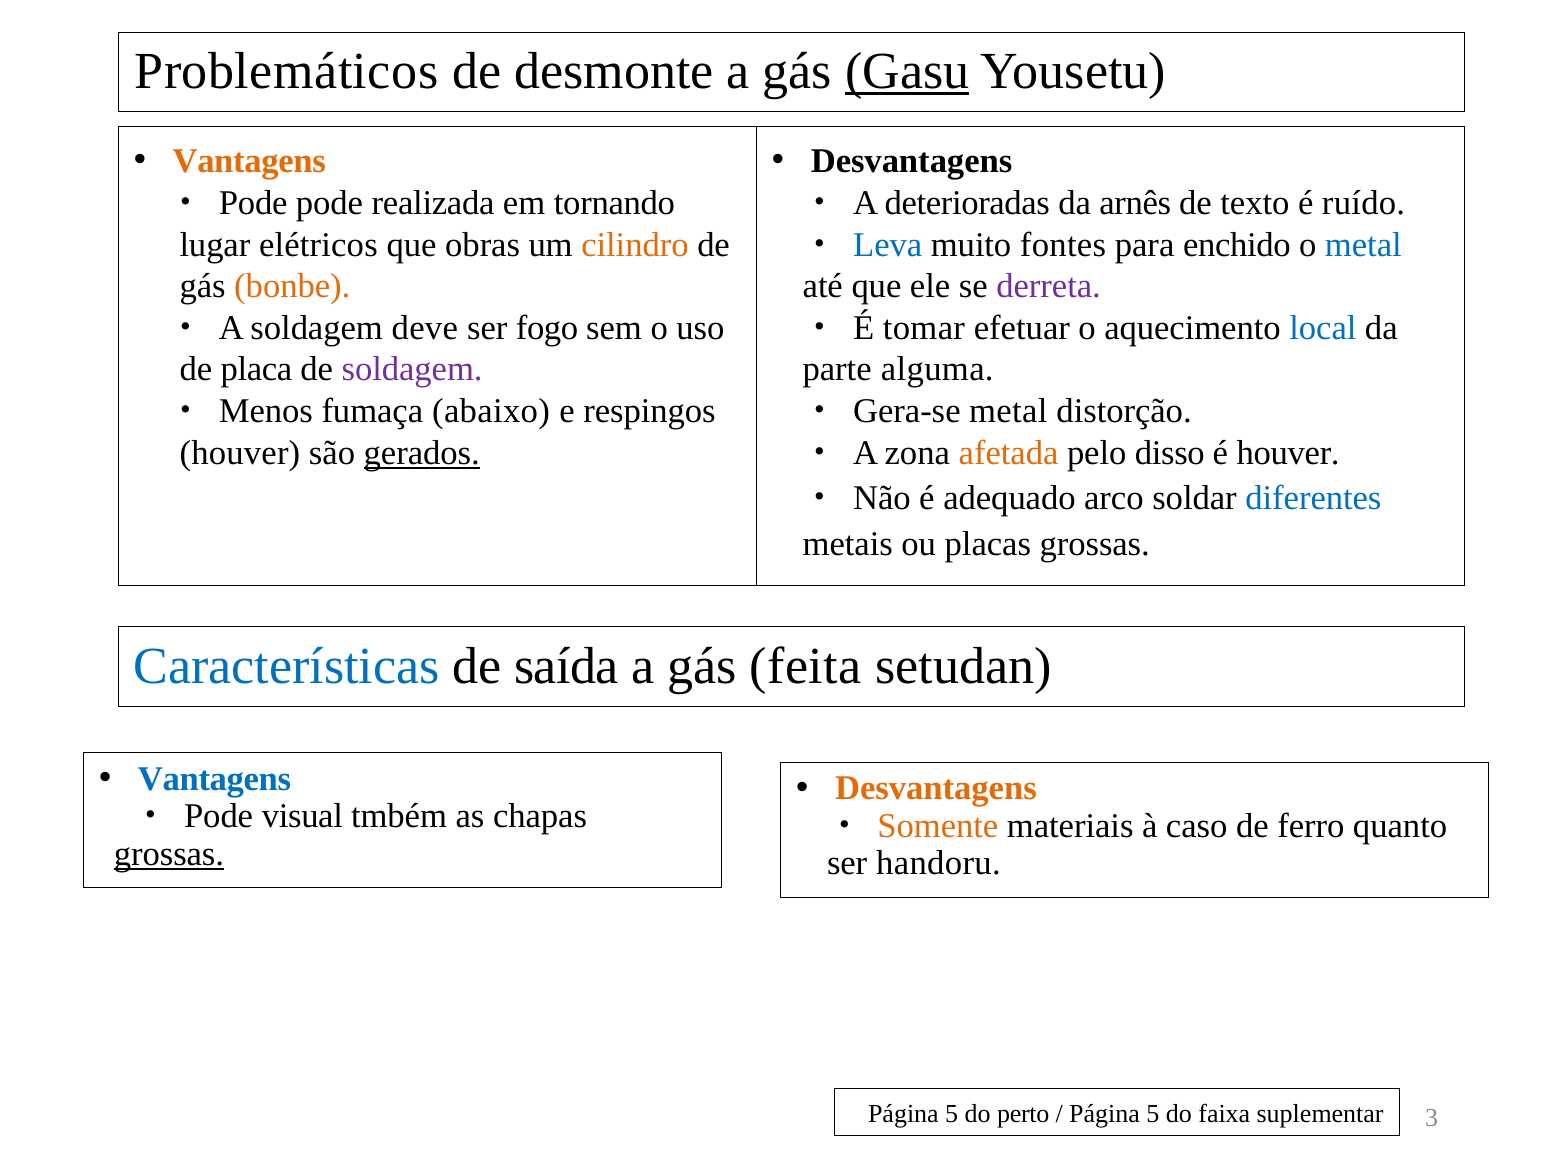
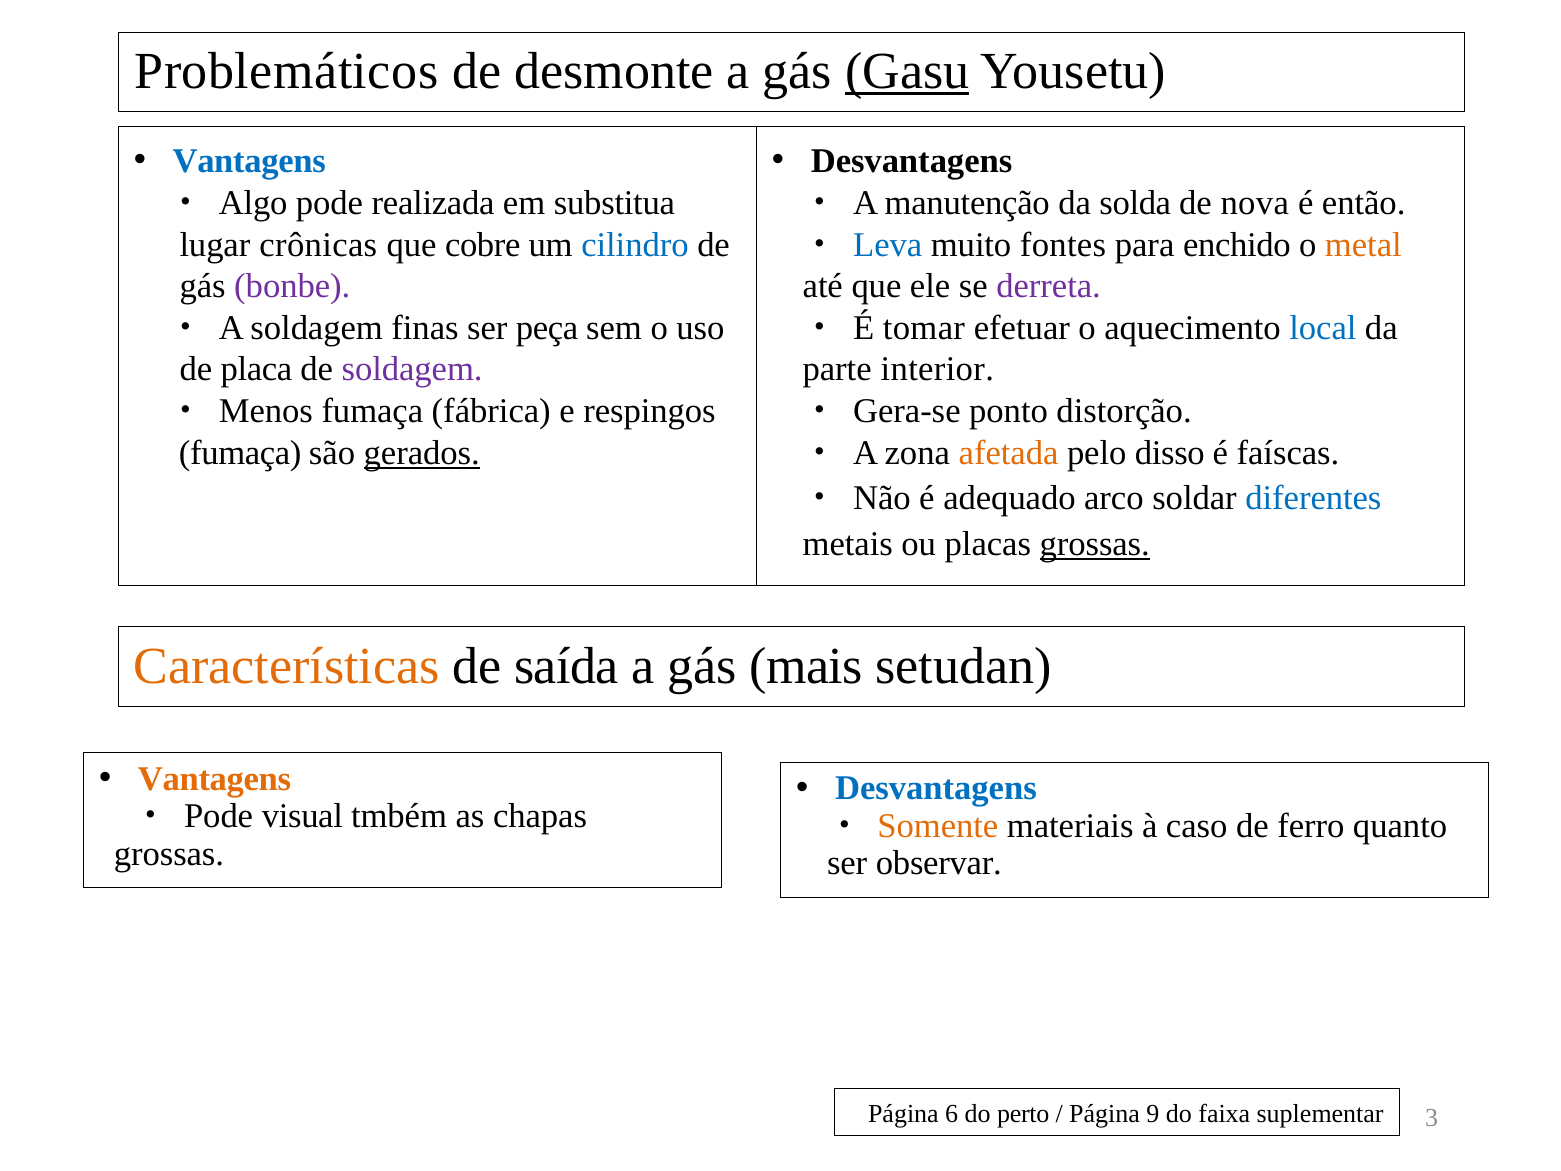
Vantagens at (249, 161) colour: orange -> blue
Pode at (253, 203): Pode -> Algo
tornando: tornando -> substitua
deterioradas: deterioradas -> manutenção
arnês: arnês -> solda
texto: texto -> nova
ruído: ruído -> então
elétricos: elétricos -> crônicas
obras: obras -> cobre
cilindro colour: orange -> blue
metal at (1363, 245) colour: blue -> orange
bonbe colour: orange -> purple
deve: deve -> finas
fogo: fogo -> peça
alguma: alguma -> interior
abaixo: abaixo -> fábrica
Gera-se metal: metal -> ponto
houver at (240, 453): houver -> fumaça
é houver: houver -> faíscas
grossas at (1095, 544) underline: none -> present
Características colour: blue -> orange
feita: feita -> mais
Vantagens at (215, 779) colour: blue -> orange
Desvantagens at (936, 788) colour: orange -> blue
grossas at (169, 854) underline: present -> none
handoru: handoru -> observar
5 at (952, 1113): 5 -> 6
5 at (1153, 1113): 5 -> 9
